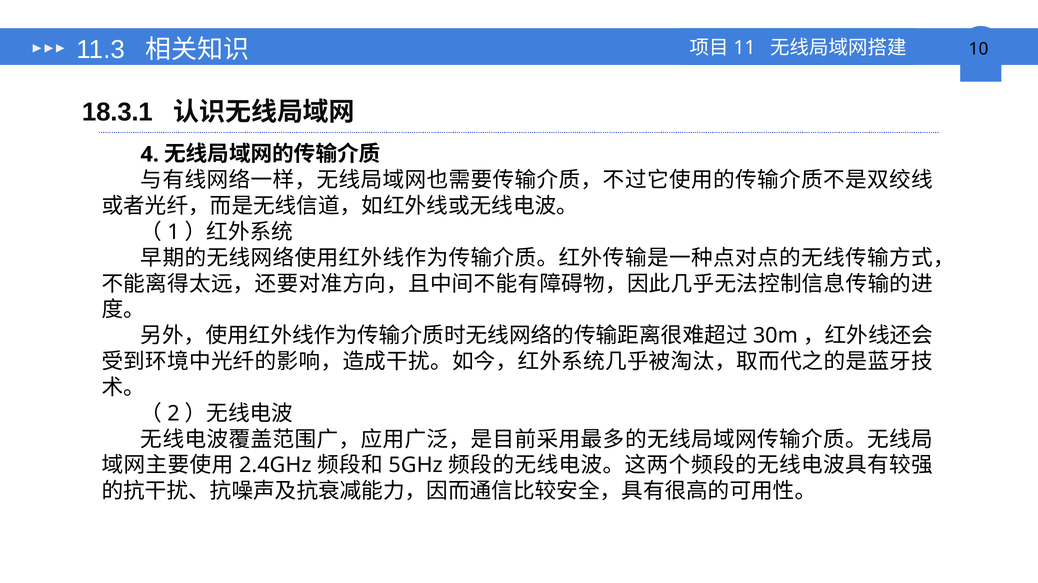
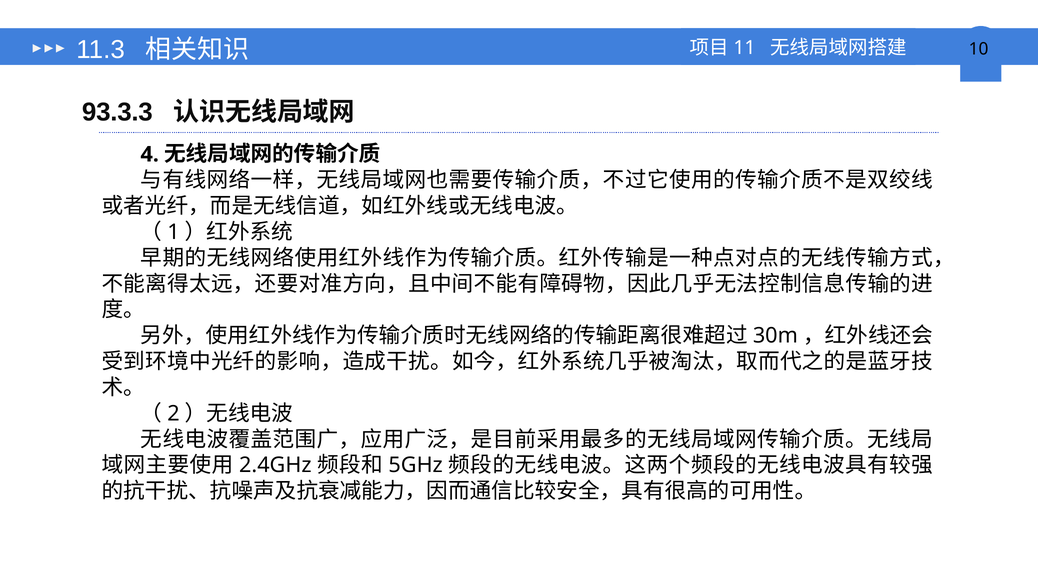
18.3.1: 18.3.1 -> 93.3.3
